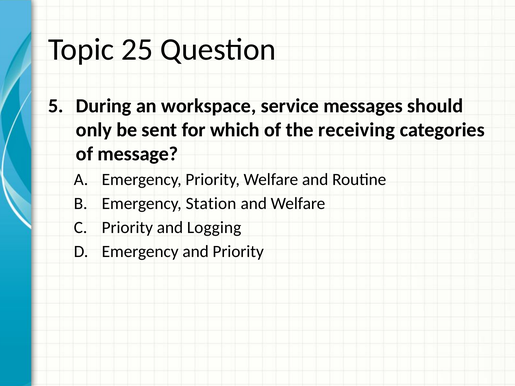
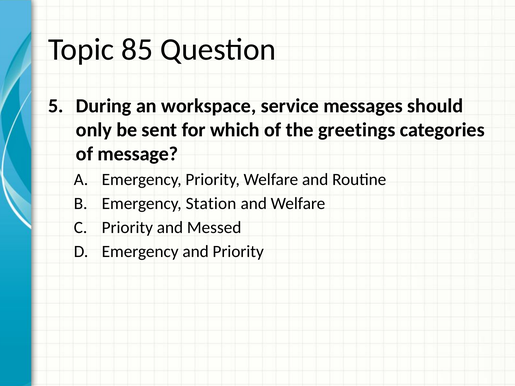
25: 25 -> 85
receiving: receiving -> greetings
Logging: Logging -> Messed
